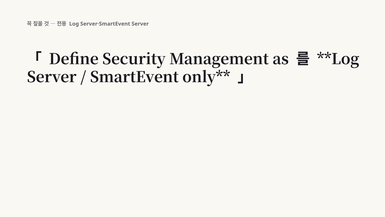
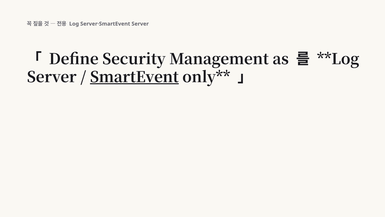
SmartEvent underline: none -> present
